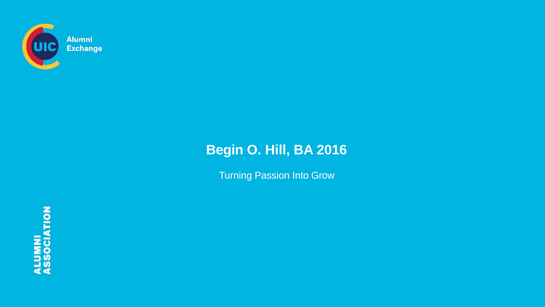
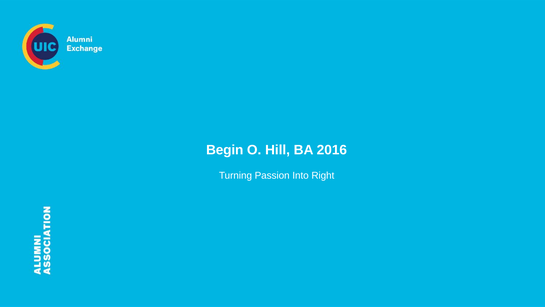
Grow: Grow -> Right
